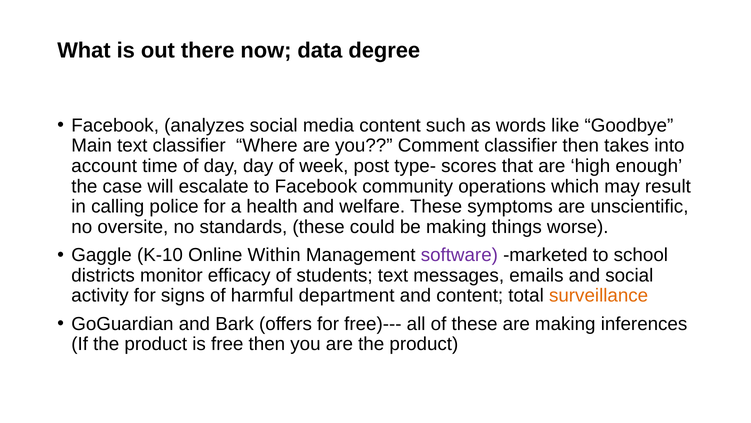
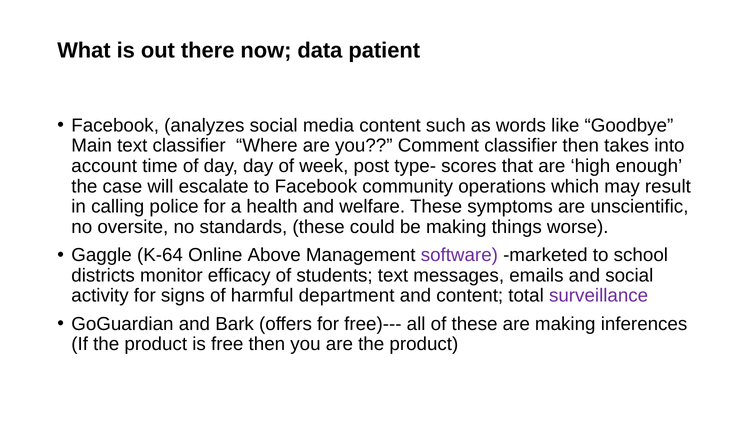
degree: degree -> patient
K-10: K-10 -> K-64
Within: Within -> Above
surveillance colour: orange -> purple
